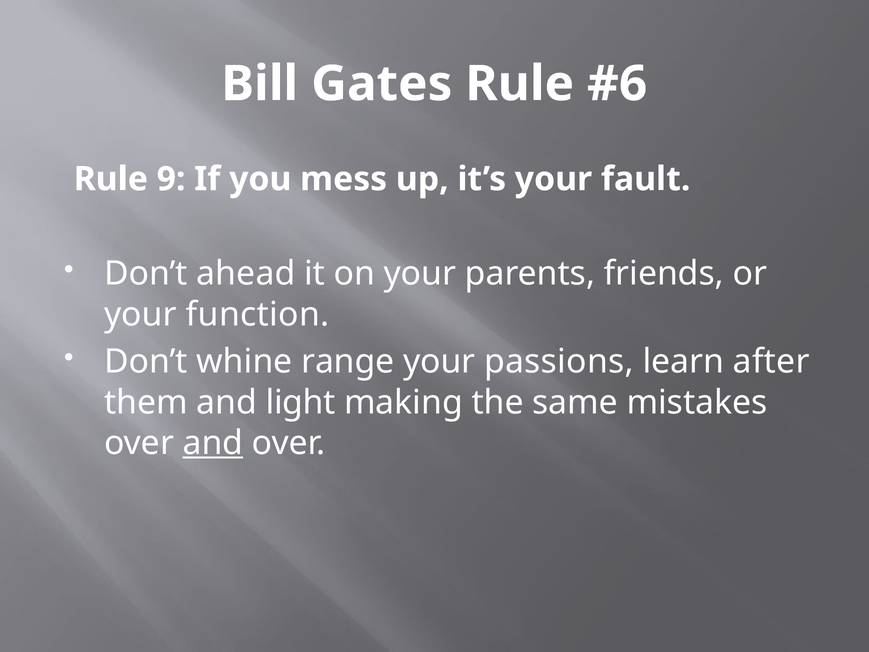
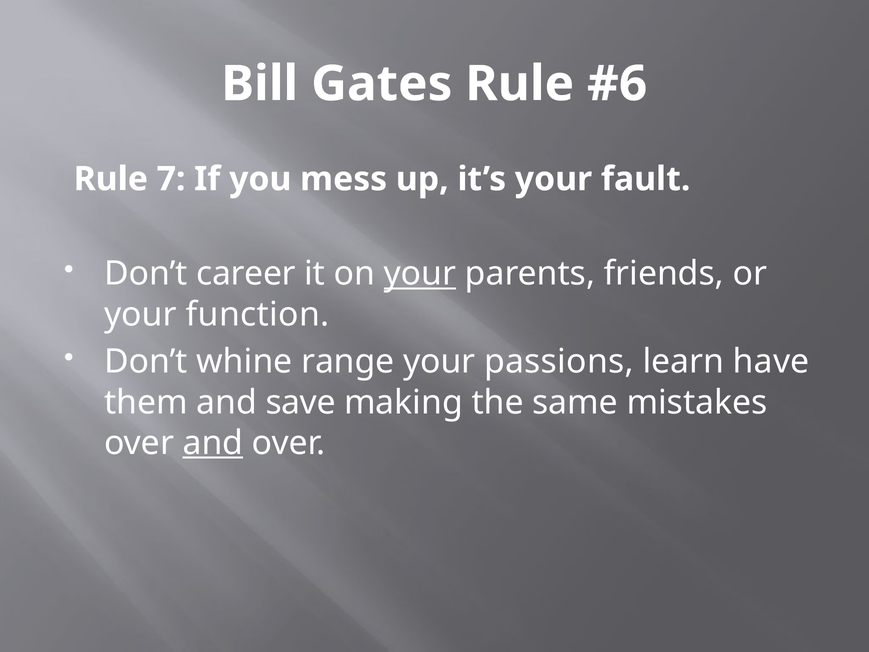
9: 9 -> 7
ahead: ahead -> career
your at (420, 274) underline: none -> present
after: after -> have
light: light -> save
